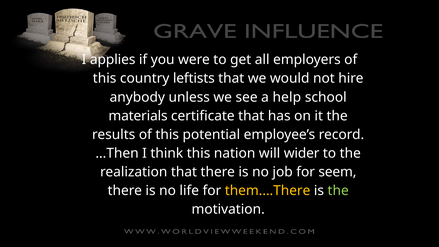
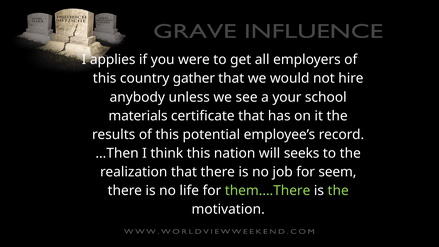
leftists: leftists -> gather
help: help -> your
wider: wider -> seeks
them.…There colour: yellow -> light green
